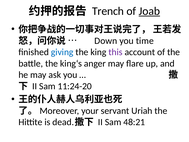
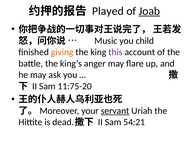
Trench: Trench -> Played
Down: Down -> Music
time: time -> child
giving colour: blue -> orange
11:24-20: 11:24-20 -> 11:75-20
servant underline: none -> present
48:21: 48:21 -> 54:21
